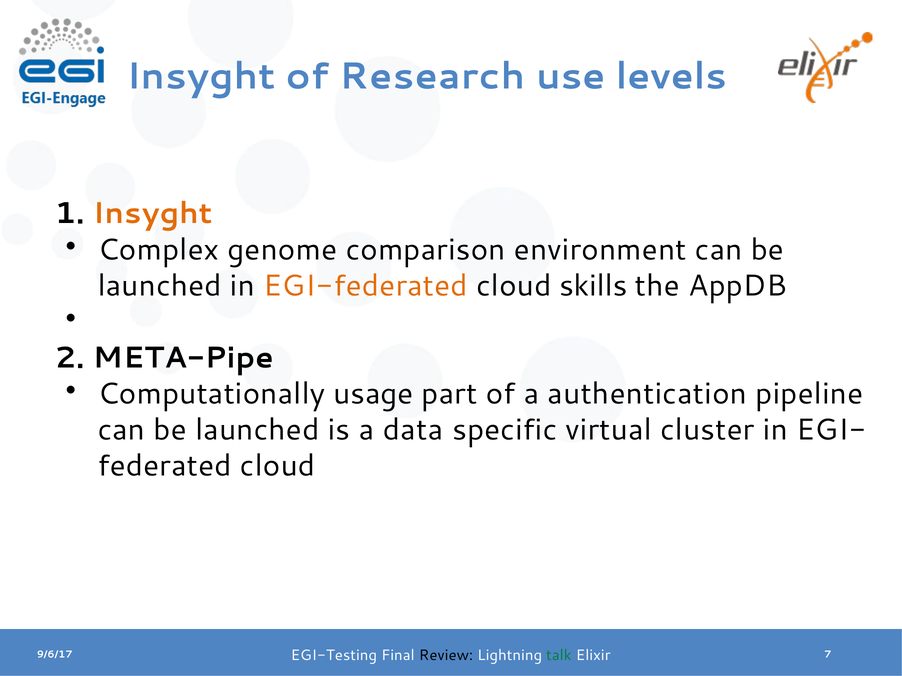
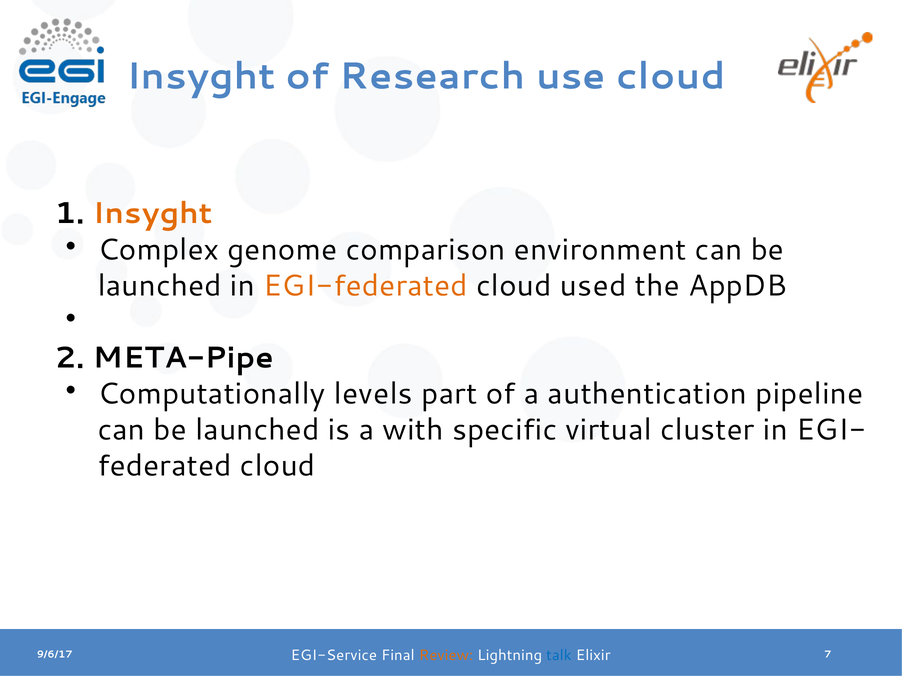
use levels: levels -> cloud
skills: skills -> used
usage: usage -> levels
data: data -> with
EGI-Testing: EGI-Testing -> EGI-Service
Review colour: black -> orange
talk colour: green -> blue
